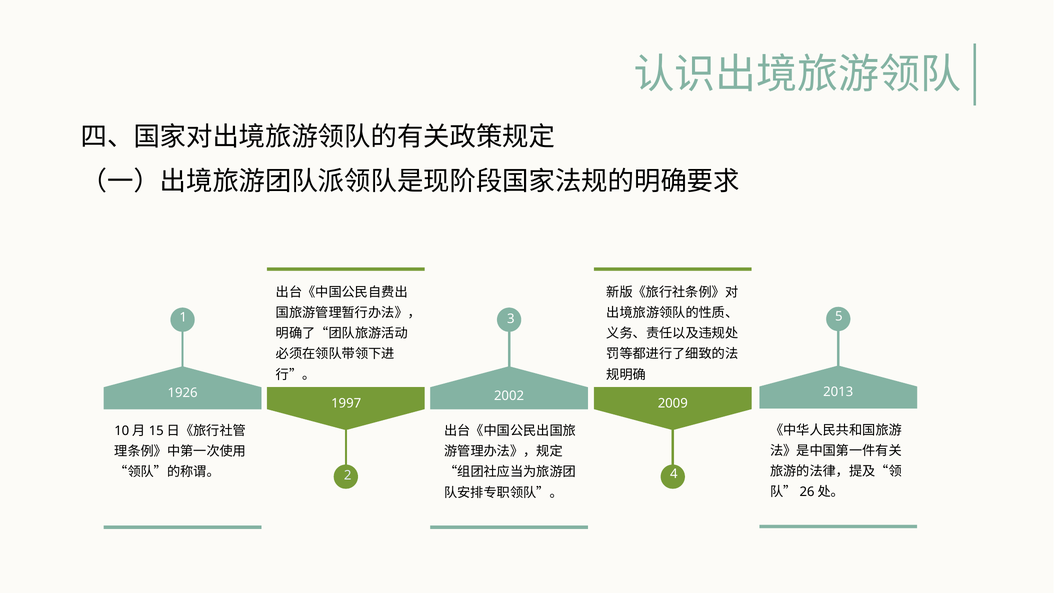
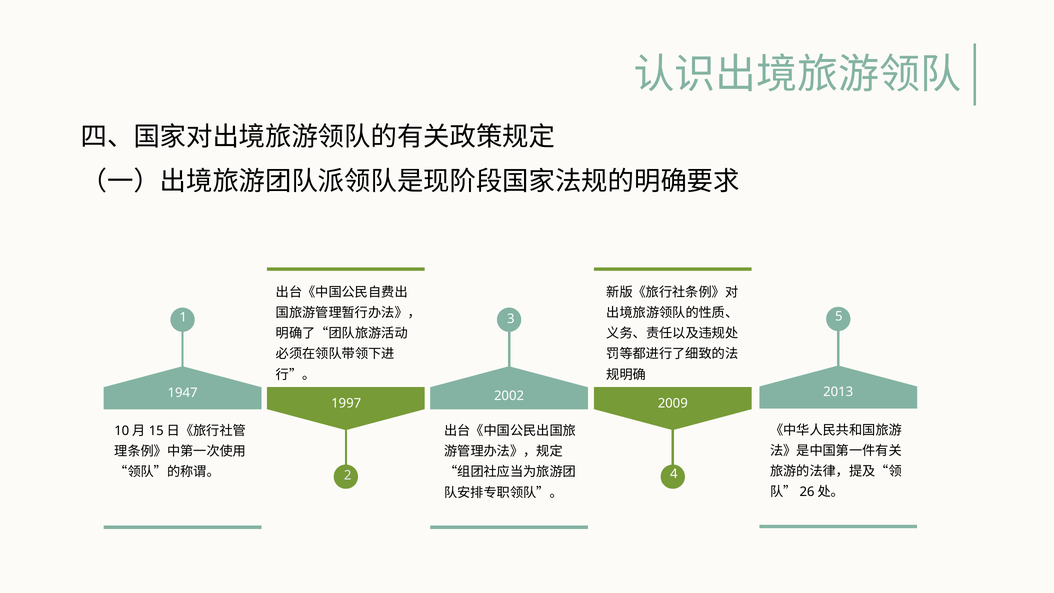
1926: 1926 -> 1947
